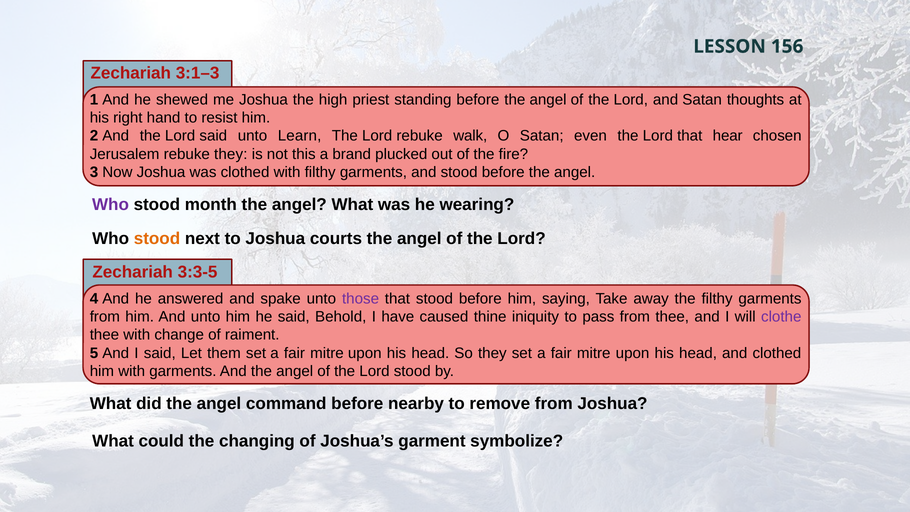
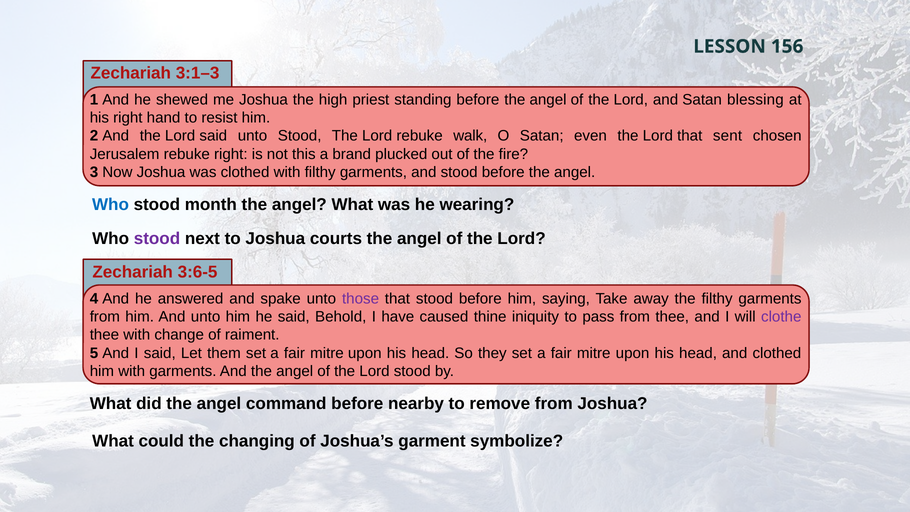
thoughts: thoughts -> blessing
unto Learn: Learn -> Stood
hear: hear -> sent
rebuke they: they -> right
Who at (110, 205) colour: purple -> blue
stood at (157, 238) colour: orange -> purple
3:3-5: 3:3-5 -> 3:6-5
